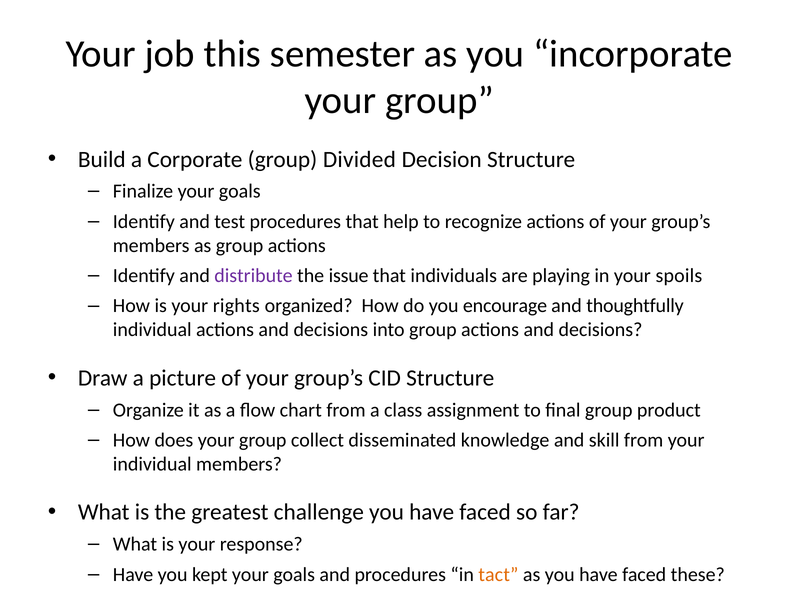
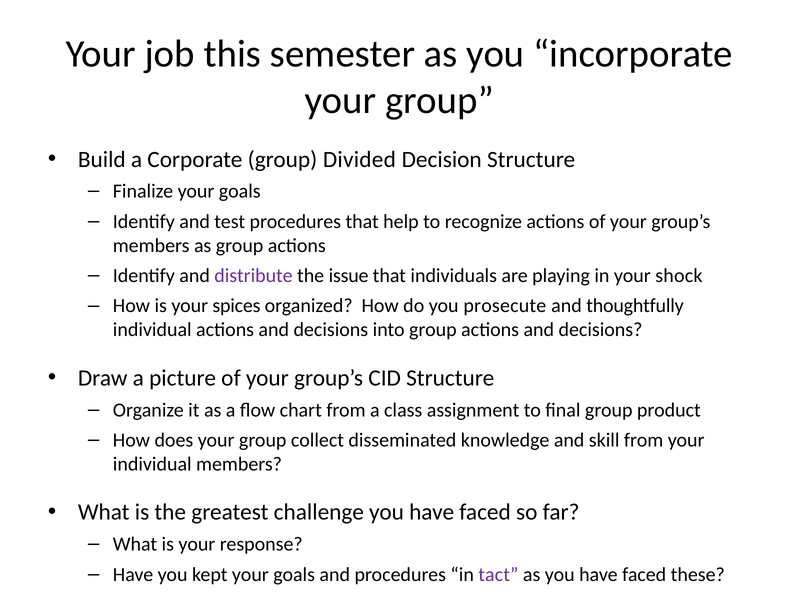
spoils: spoils -> shock
rights: rights -> spices
encourage: encourage -> prosecute
tact colour: orange -> purple
